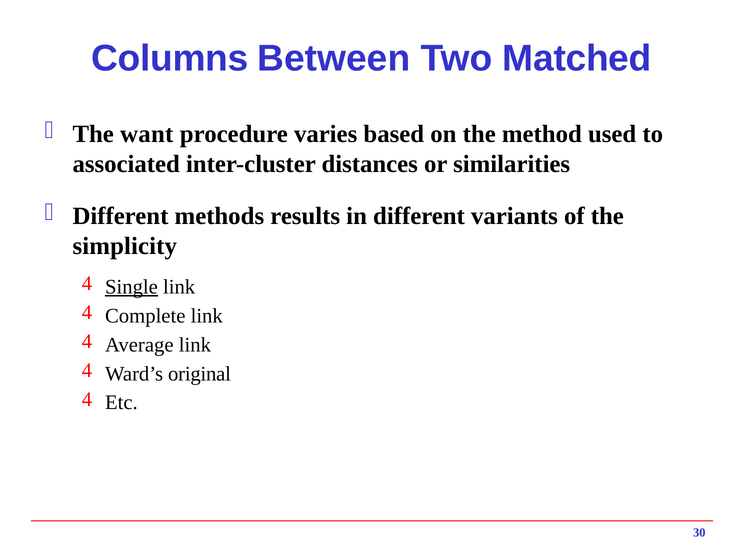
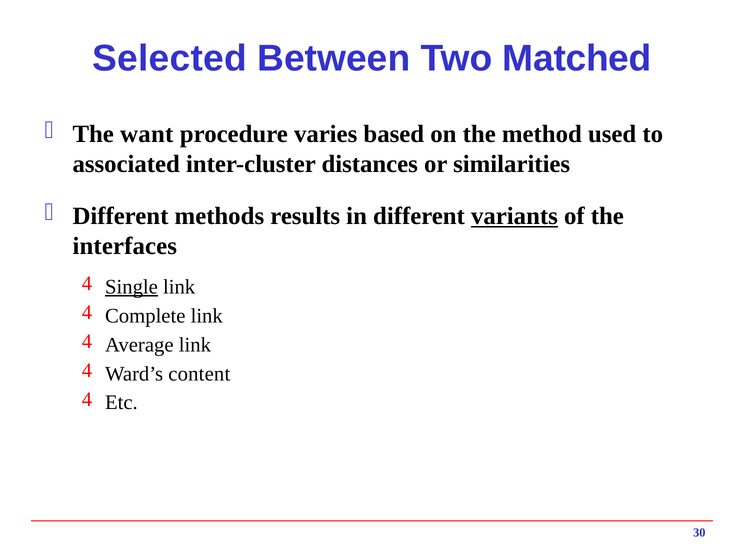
Columns: Columns -> Selected
variants underline: none -> present
simplicity: simplicity -> interfaces
original: original -> content
